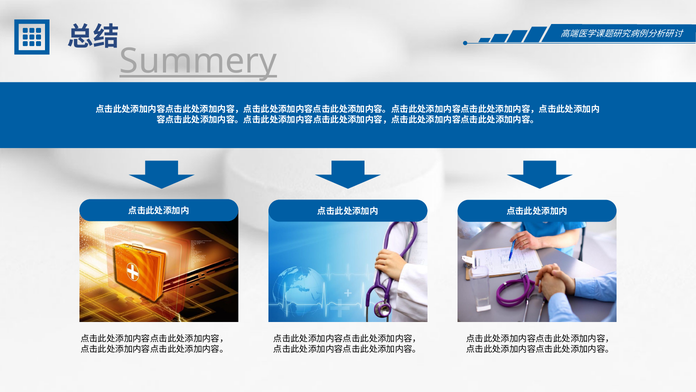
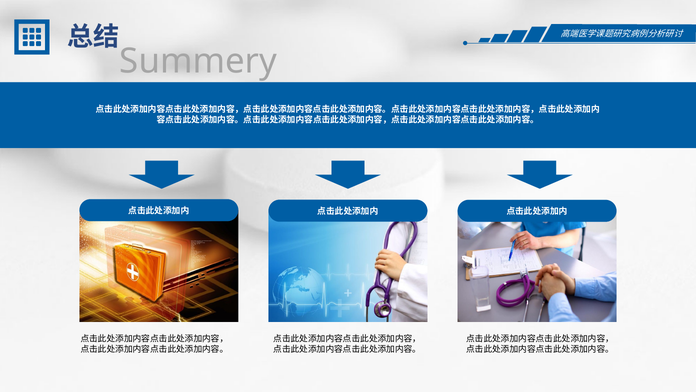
Summery underline: present -> none
